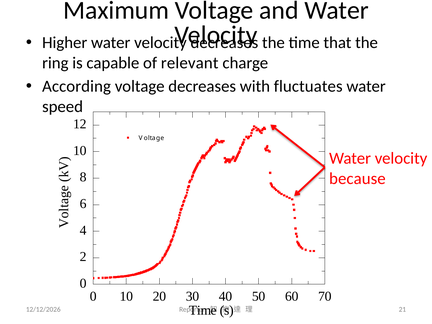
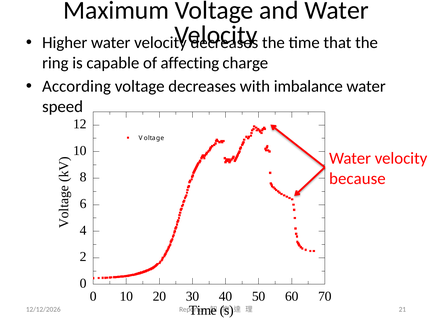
relevant: relevant -> affecting
fluctuates: fluctuates -> imbalance
